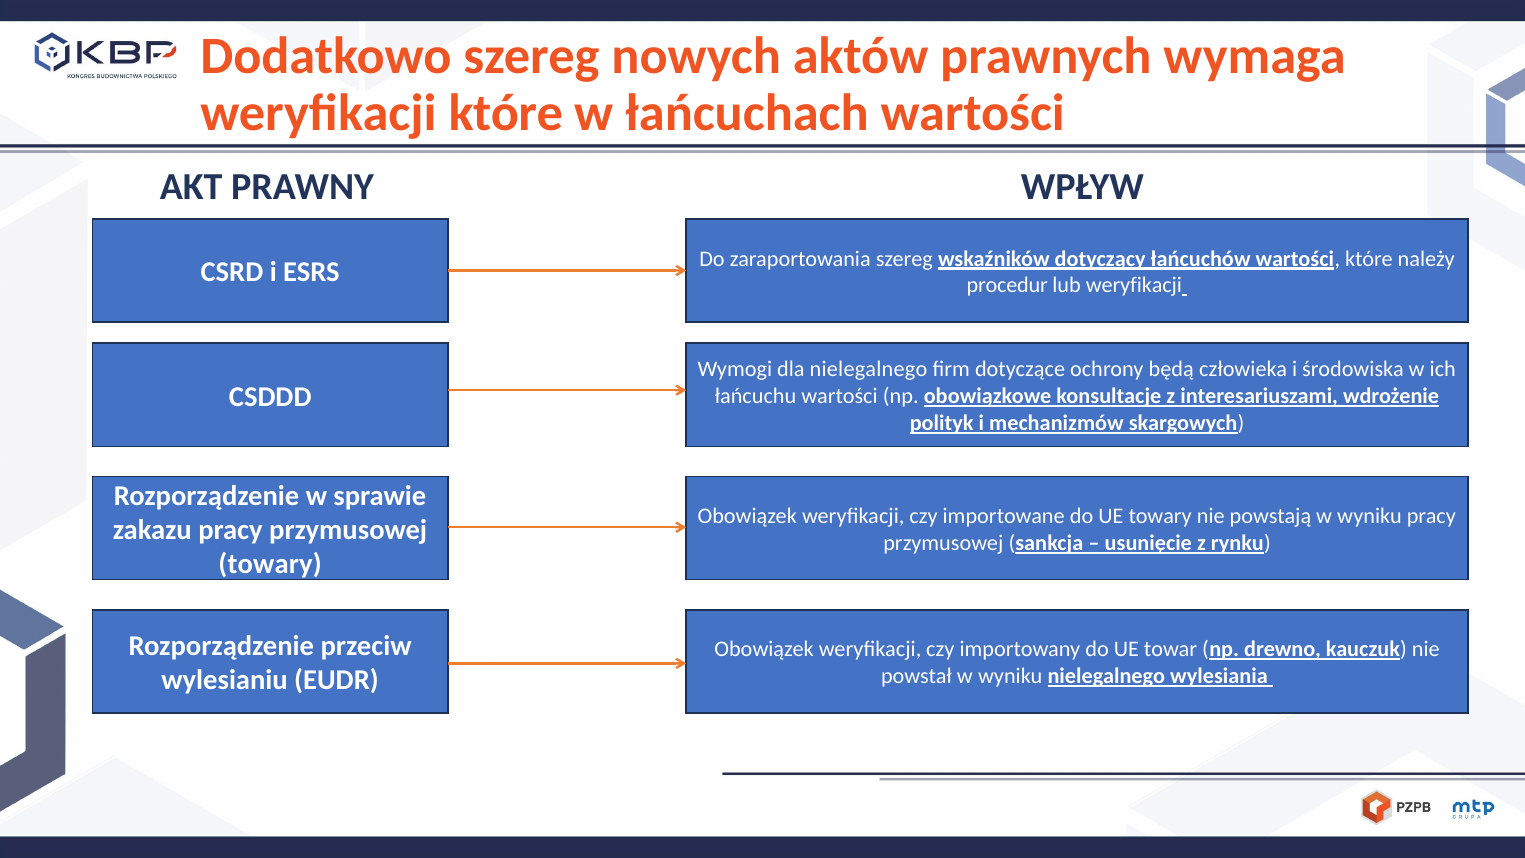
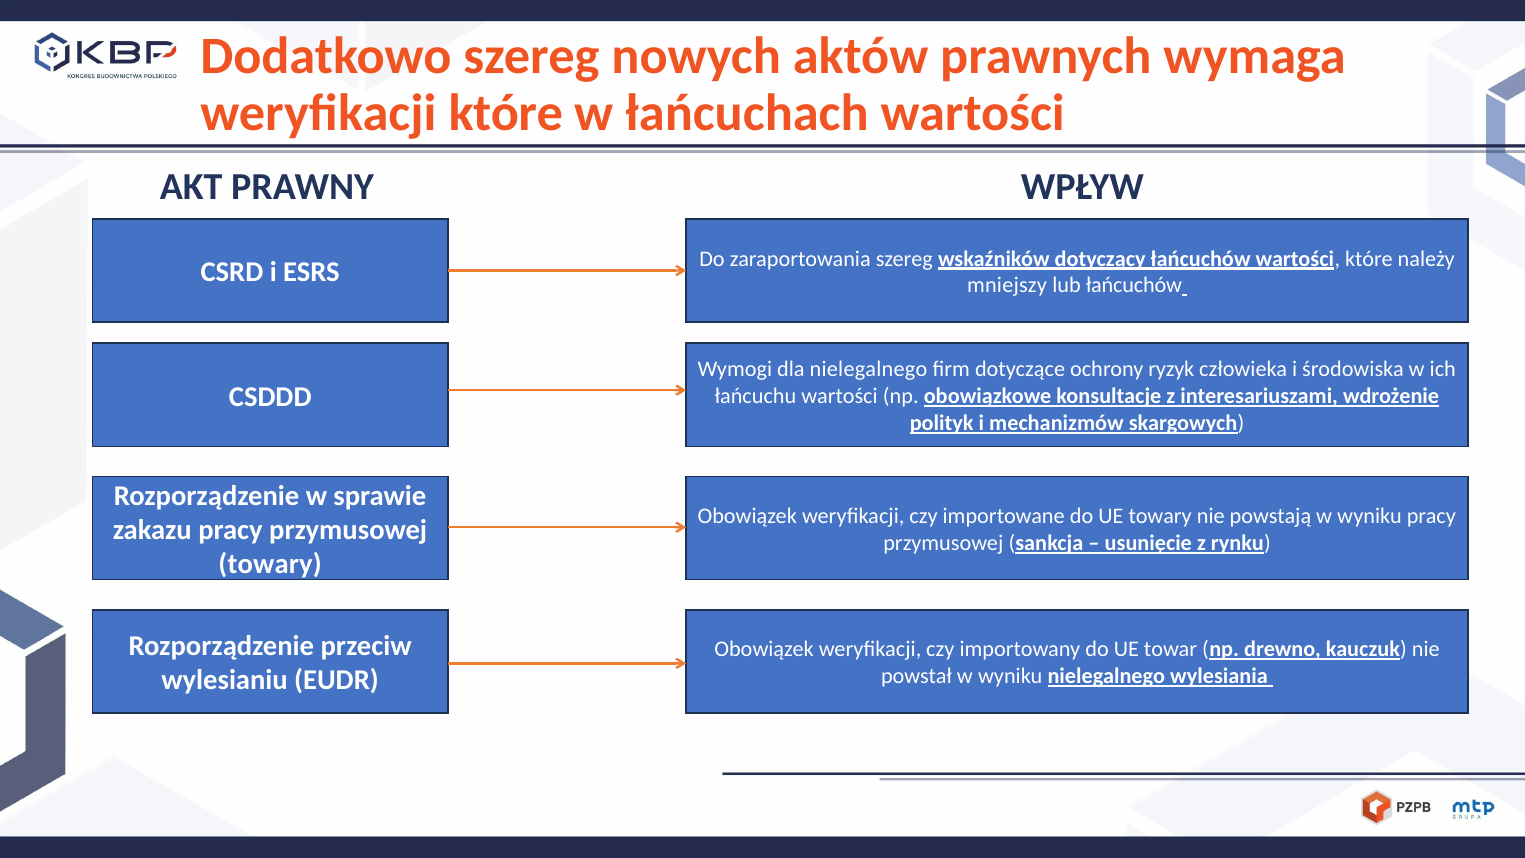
procedur: procedur -> mniejszy
lub weryfikacji: weryfikacji -> łańcuchów
będą: będą -> ryzyk
